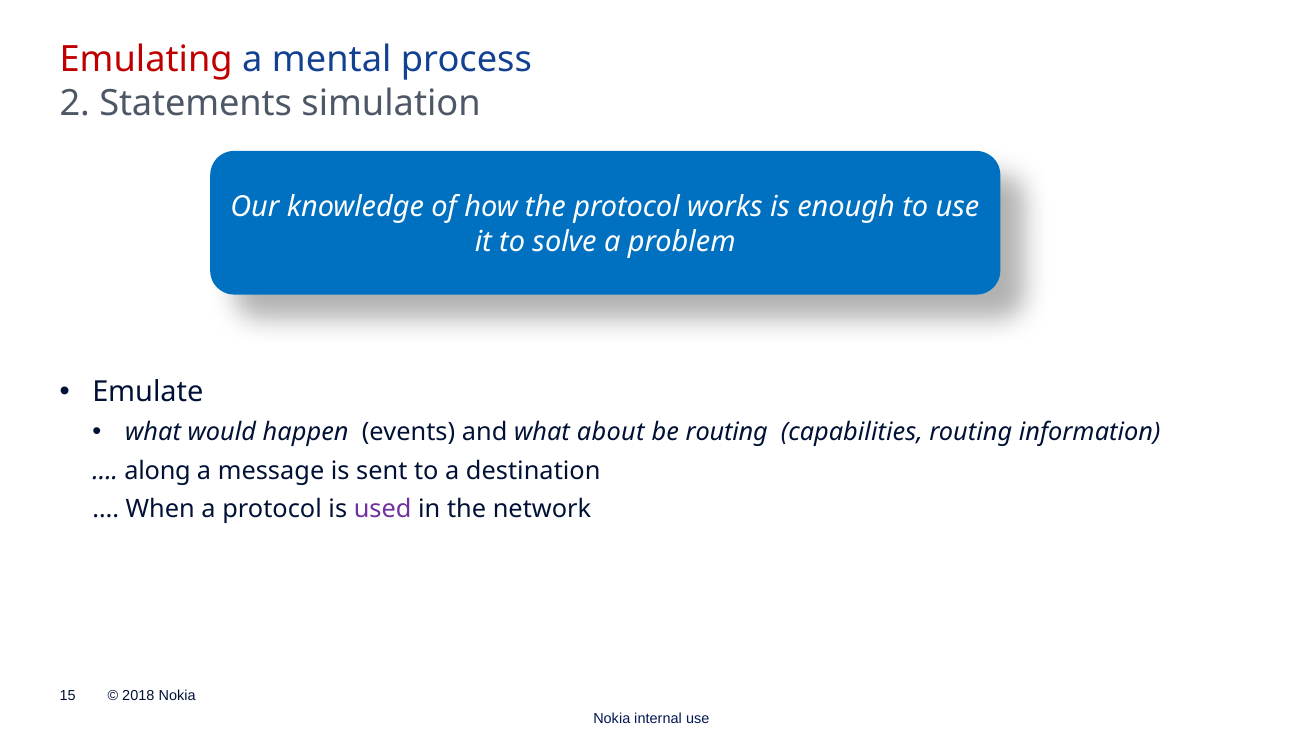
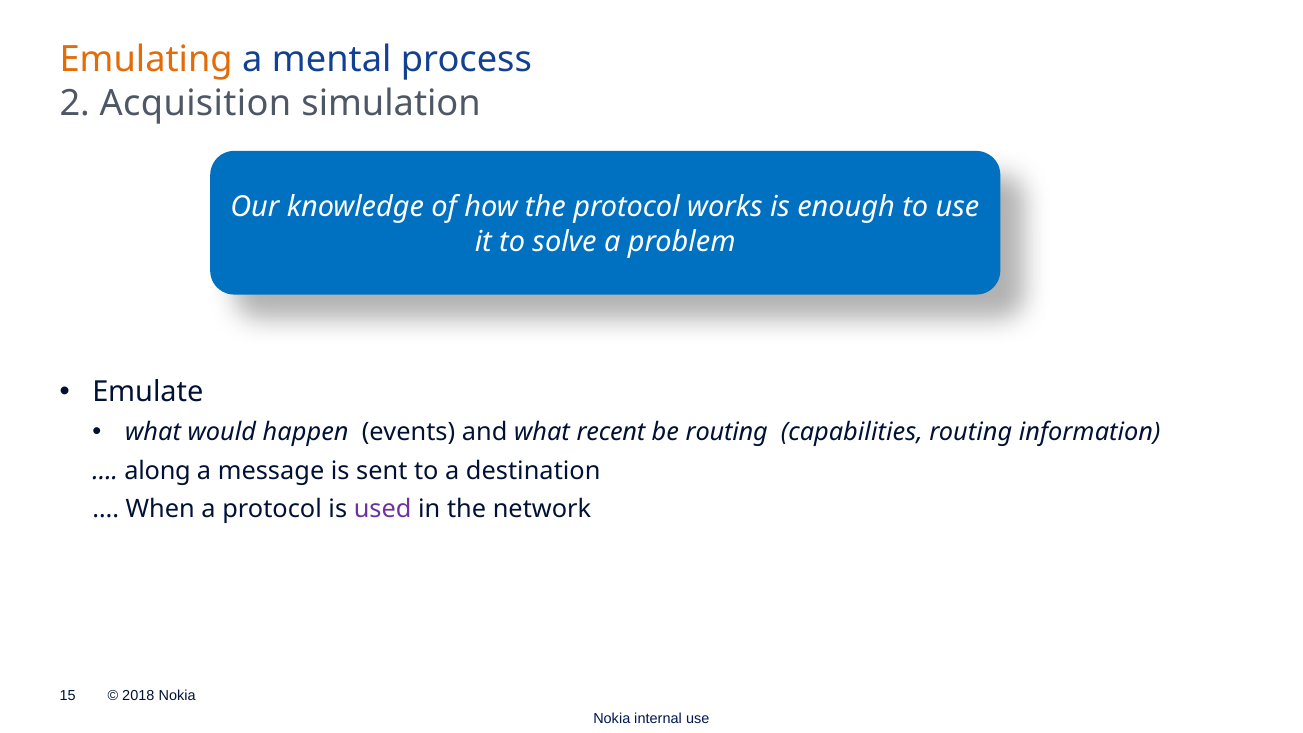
Emulating colour: red -> orange
Statements: Statements -> Acquisition
about: about -> recent
